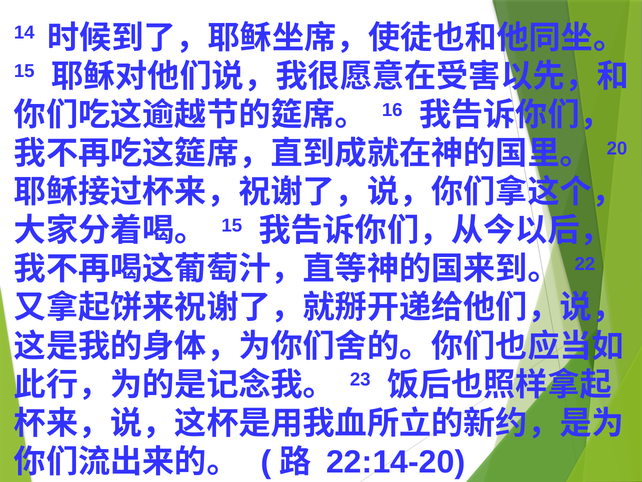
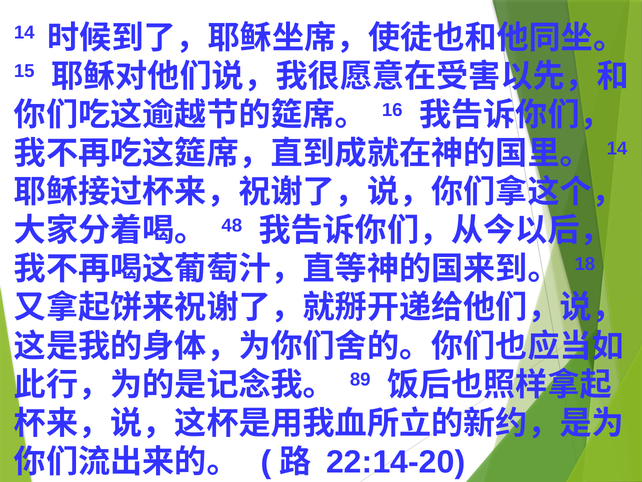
20 at (617, 148): 20 -> 14
15 at (232, 225): 15 -> 48
22: 22 -> 18
23: 23 -> 89
